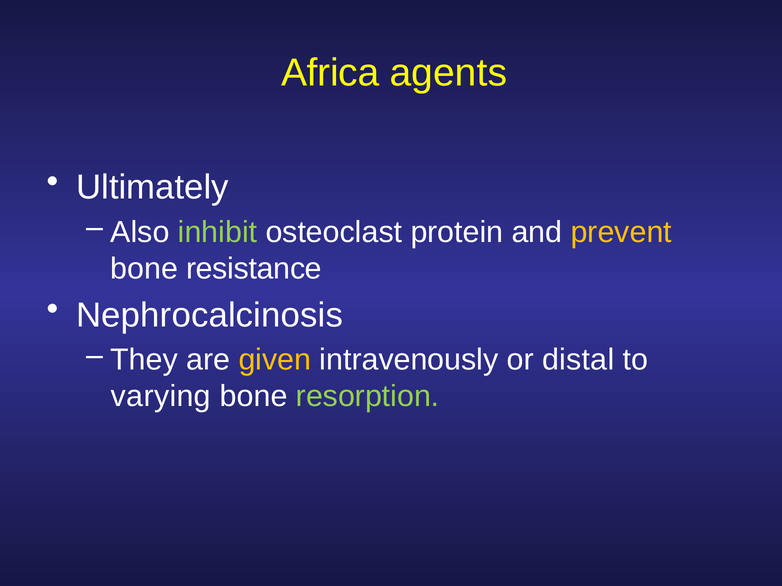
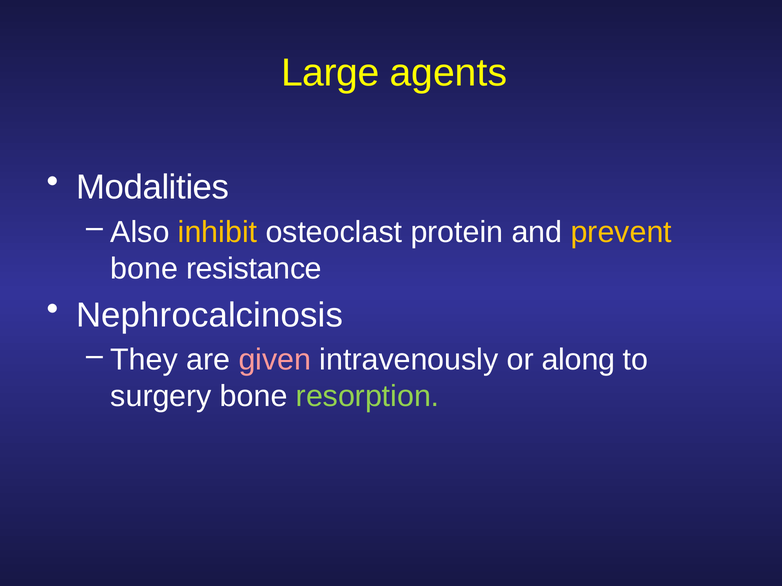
Africa: Africa -> Large
Ultimately: Ultimately -> Modalities
inhibit colour: light green -> yellow
given colour: yellow -> pink
distal: distal -> along
varying: varying -> surgery
